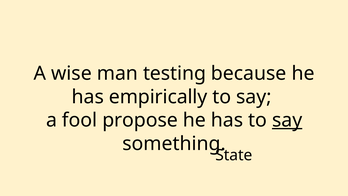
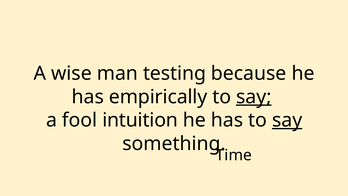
say at (254, 97) underline: none -> present
propose: propose -> intuition
State: State -> Time
